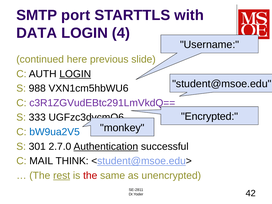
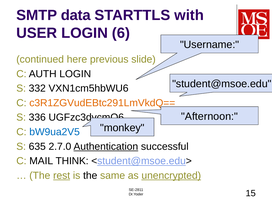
port: port -> data
DATA: DATA -> USER
4: 4 -> 6
LOGIN at (75, 74) underline: present -> none
988: 988 -> 332
c3R1ZGVudEBtc291LmVkdQ== colour: purple -> orange
Encrypted: Encrypted -> Afternoon
333: 333 -> 336
301: 301 -> 635
the at (90, 176) colour: red -> black
unencrypted underline: none -> present
42: 42 -> 15
